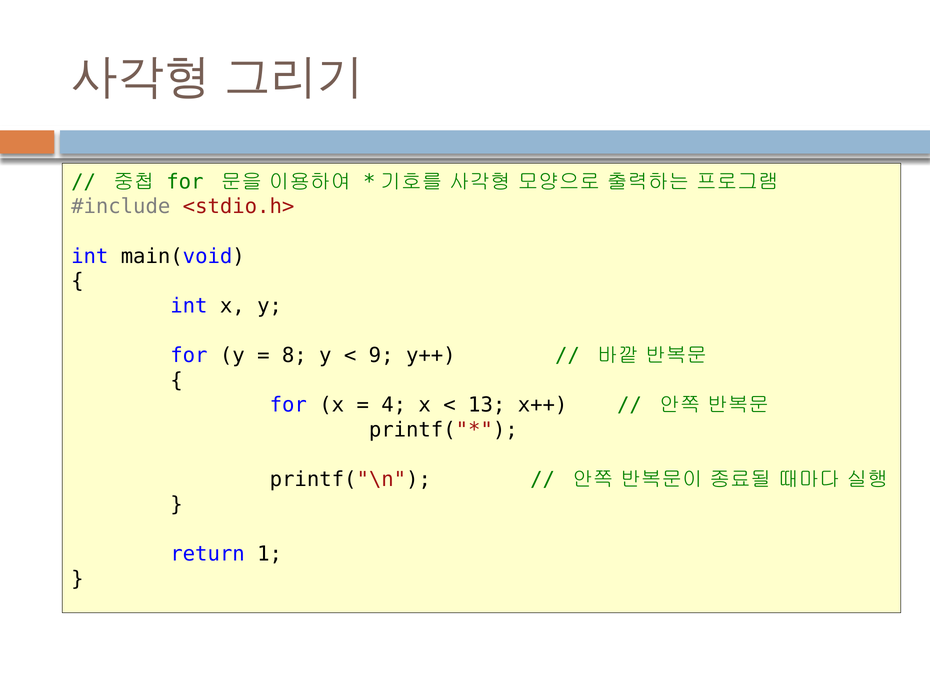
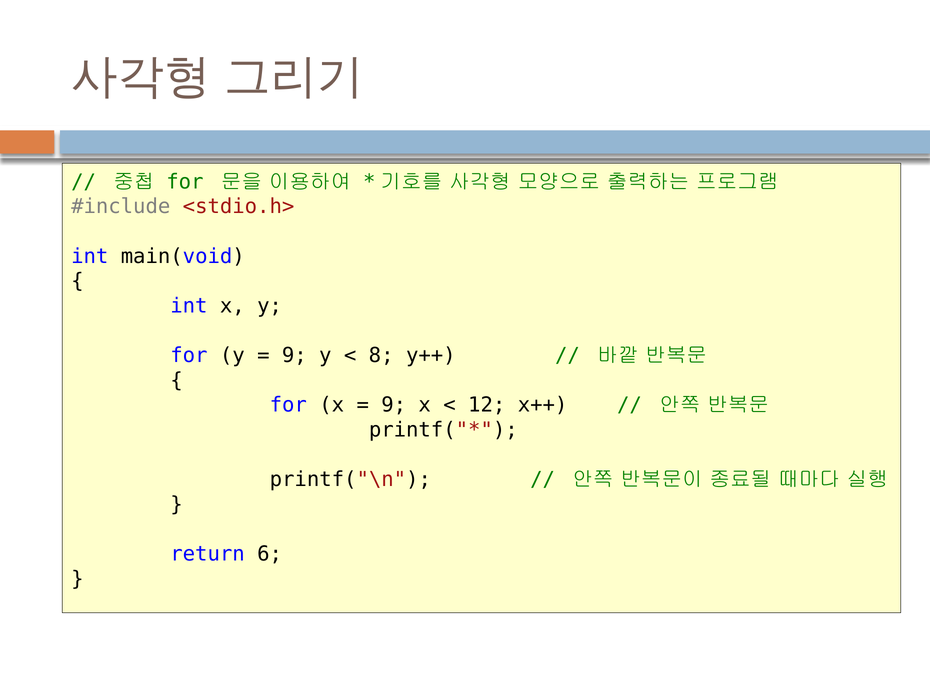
8 at (294, 355): 8 -> 9
9: 9 -> 8
4 at (394, 405): 4 -> 9
13: 13 -> 12
1: 1 -> 6
